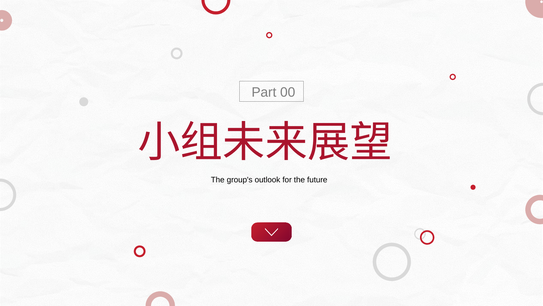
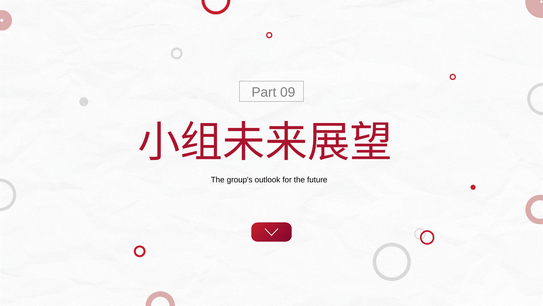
00: 00 -> 09
